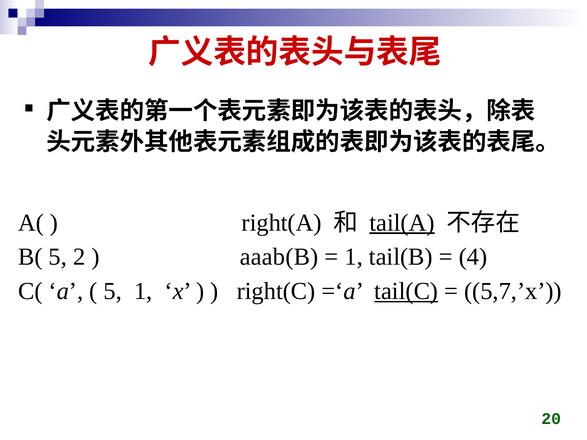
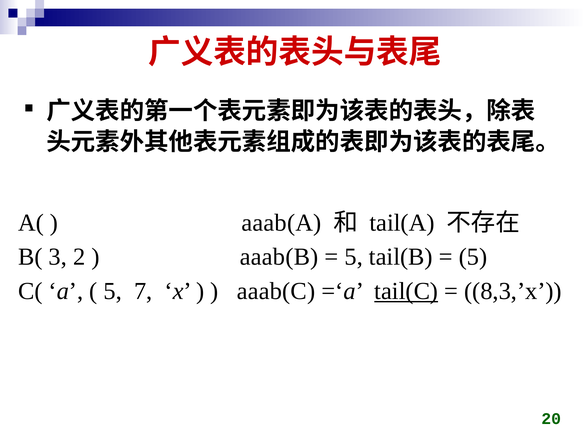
right(A: right(A -> aaab(A
tail(A underline: present -> none
B( 5: 5 -> 3
1 at (354, 257): 1 -> 5
4 at (473, 257): 4 -> 5
5 1: 1 -> 7
right(C: right(C -> aaab(C
5,7,’x: 5,7,’x -> 8,3,’x
